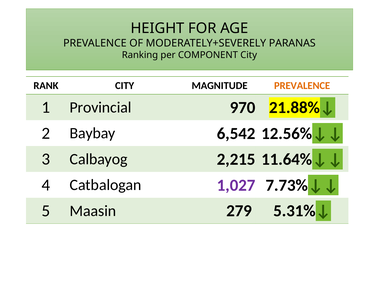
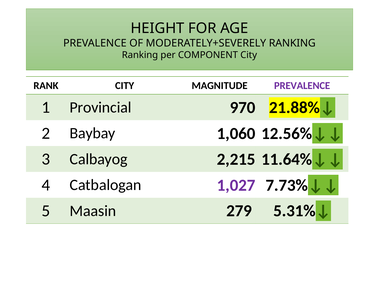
MODERATELY+SEVERELY PARANAS: PARANAS -> RANKING
PREVALENCE at (302, 86) colour: orange -> purple
6,542: 6,542 -> 1,060
